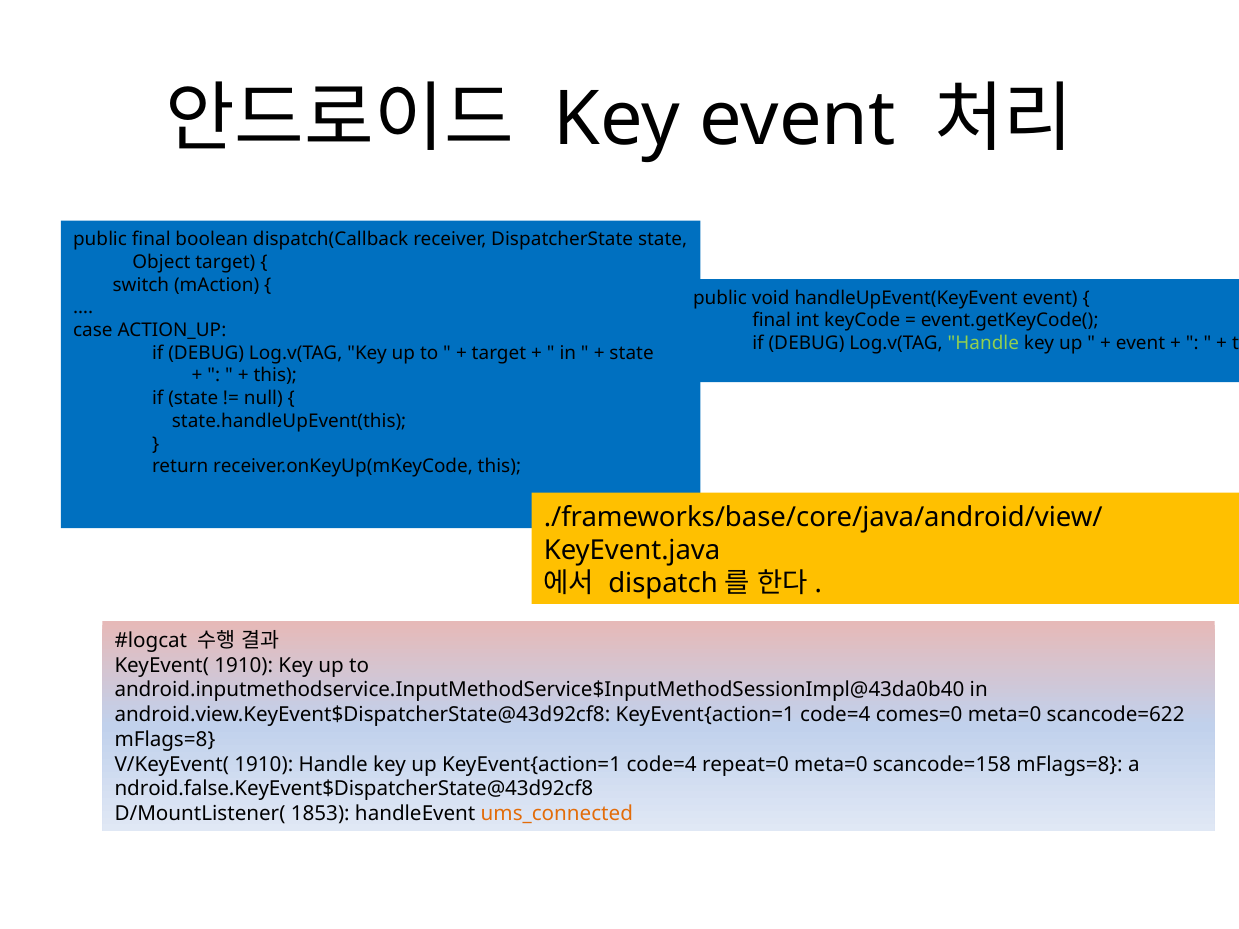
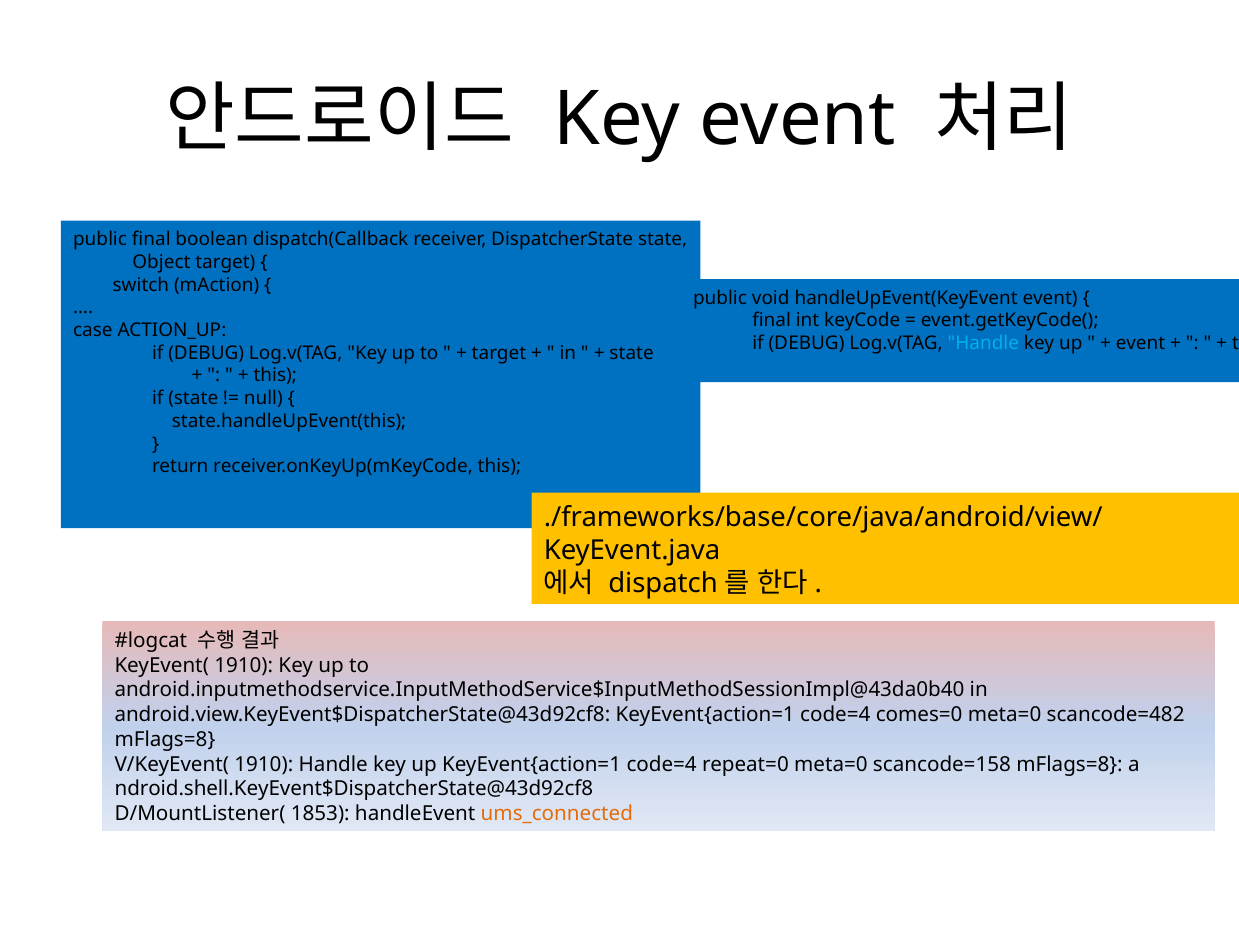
Handle at (983, 343) colour: light green -> light blue
scancode=622: scancode=622 -> scancode=482
ndroid.false.KeyEvent$DispatcherState@43d92cf8: ndroid.false.KeyEvent$DispatcherState@43d92cf8 -> ndroid.shell.KeyEvent$DispatcherState@43d92cf8
